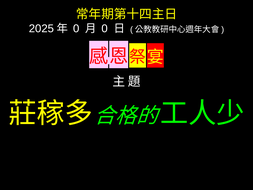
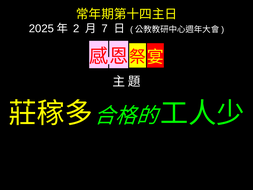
0 at (76, 29): 0 -> 2
0 at (105, 29): 0 -> 7
